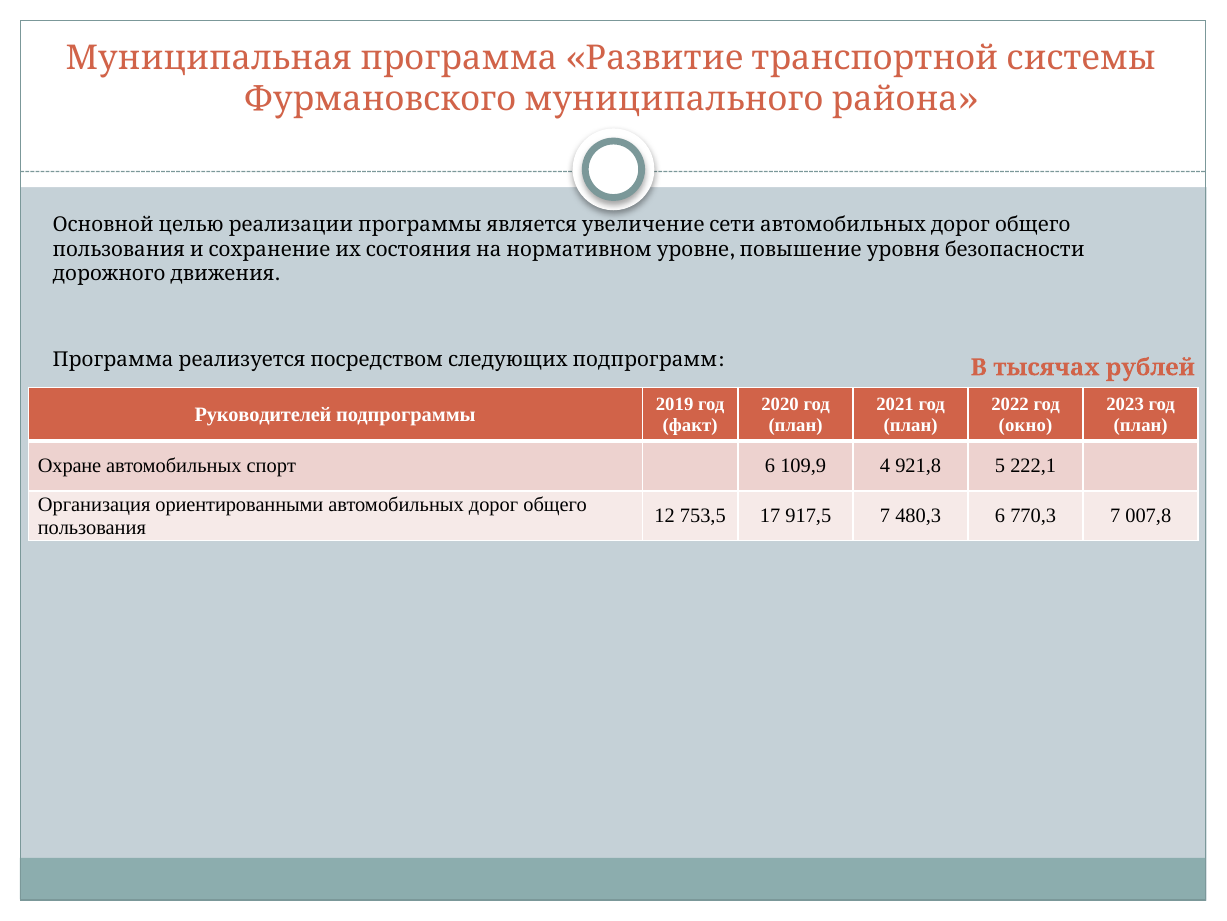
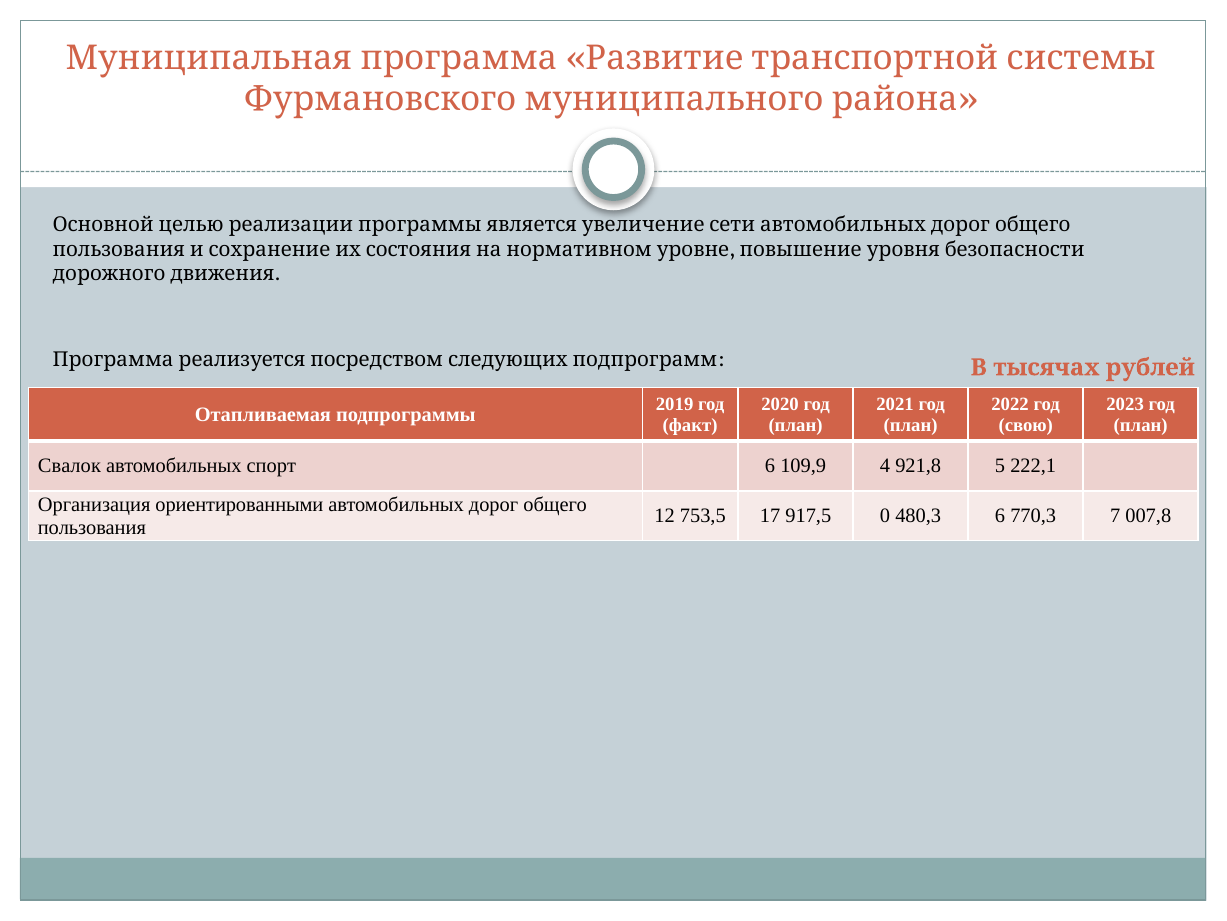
Руководителей: Руководителей -> Отапливаемая
окно: окно -> свою
Охране: Охране -> Свалок
917,5 7: 7 -> 0
